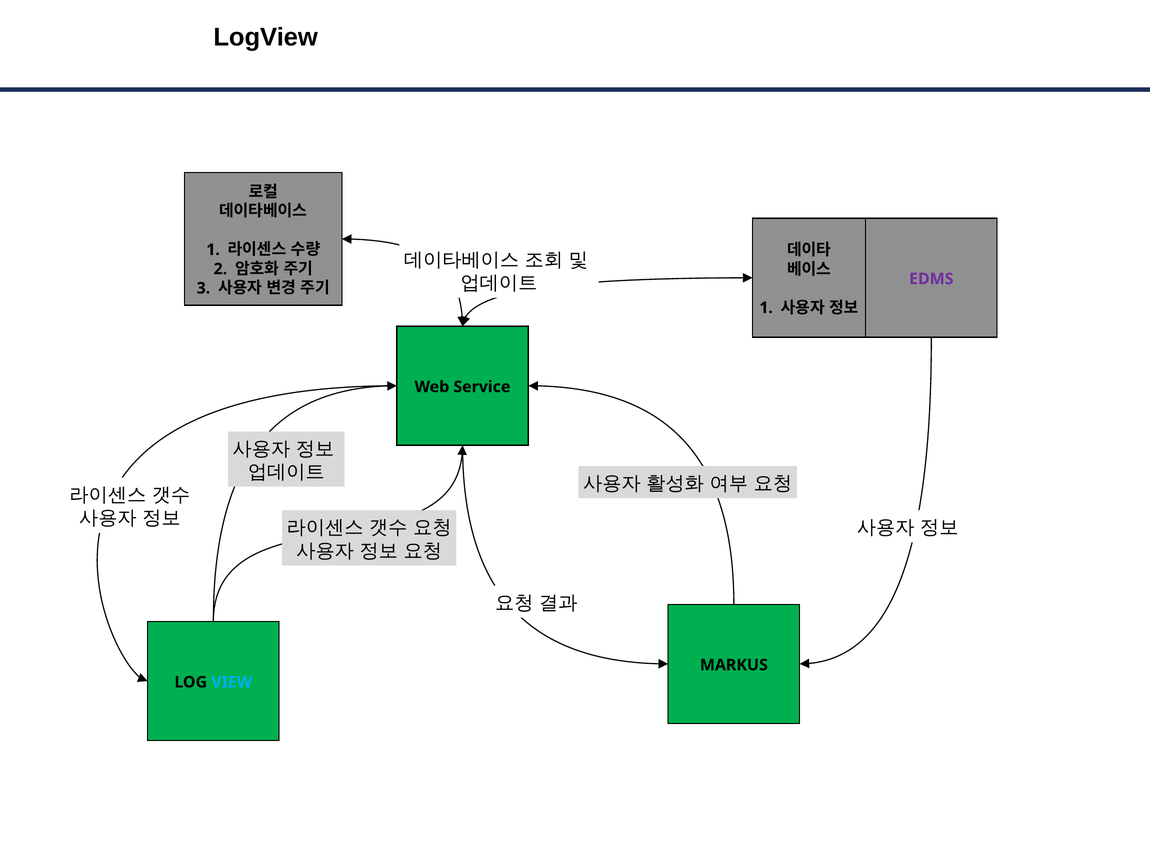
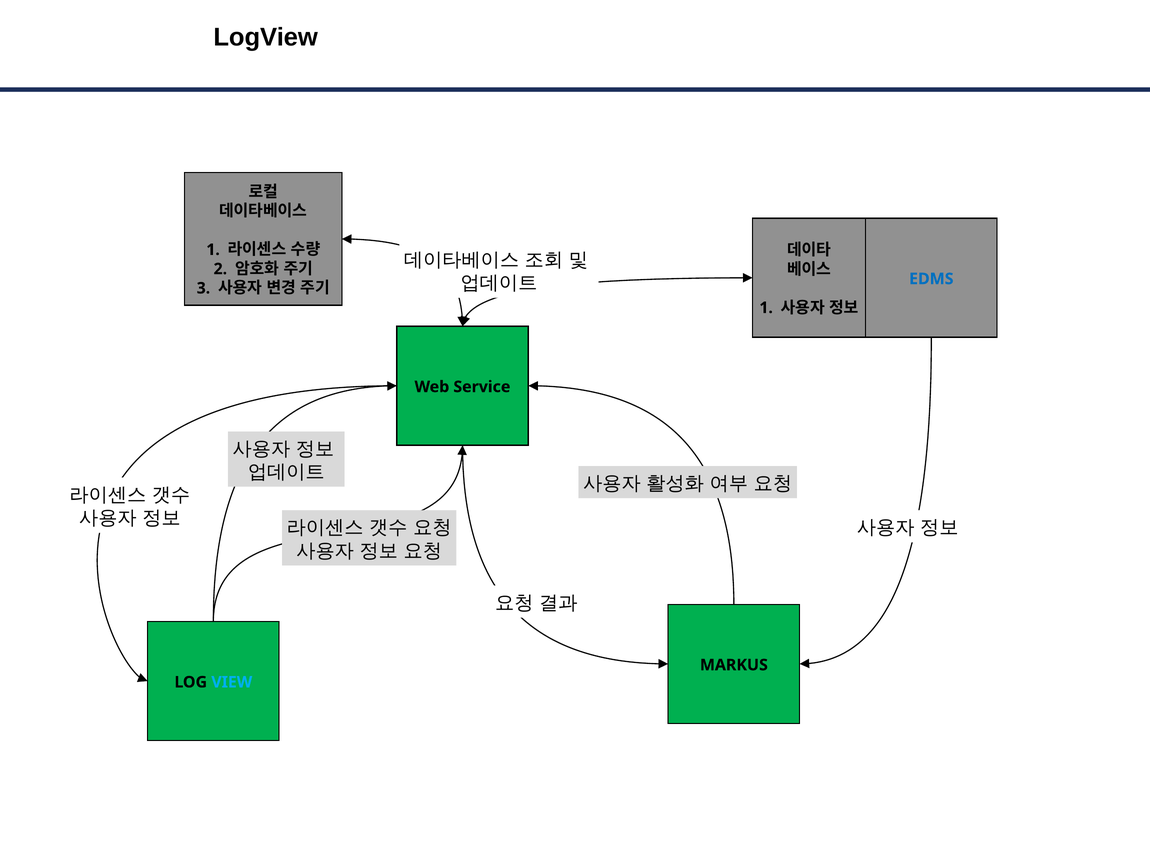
EDMS colour: purple -> blue
